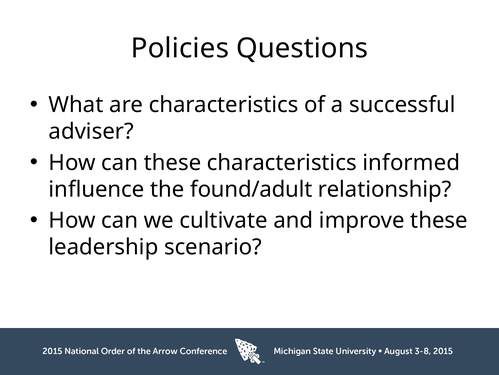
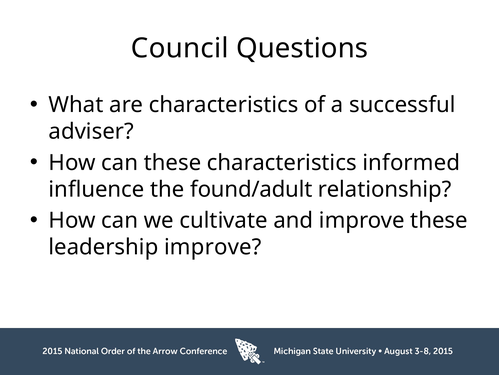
Policies: Policies -> Council
leadership scenario: scenario -> improve
